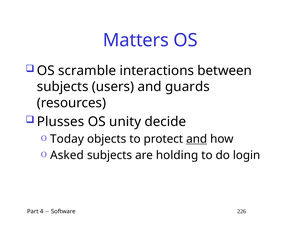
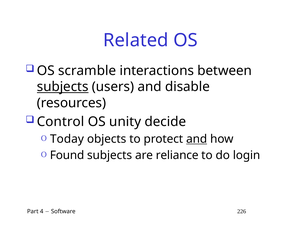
Matters: Matters -> Related
subjects at (63, 87) underline: none -> present
guards: guards -> disable
Plusses: Plusses -> Control
Asked: Asked -> Found
holding: holding -> reliance
